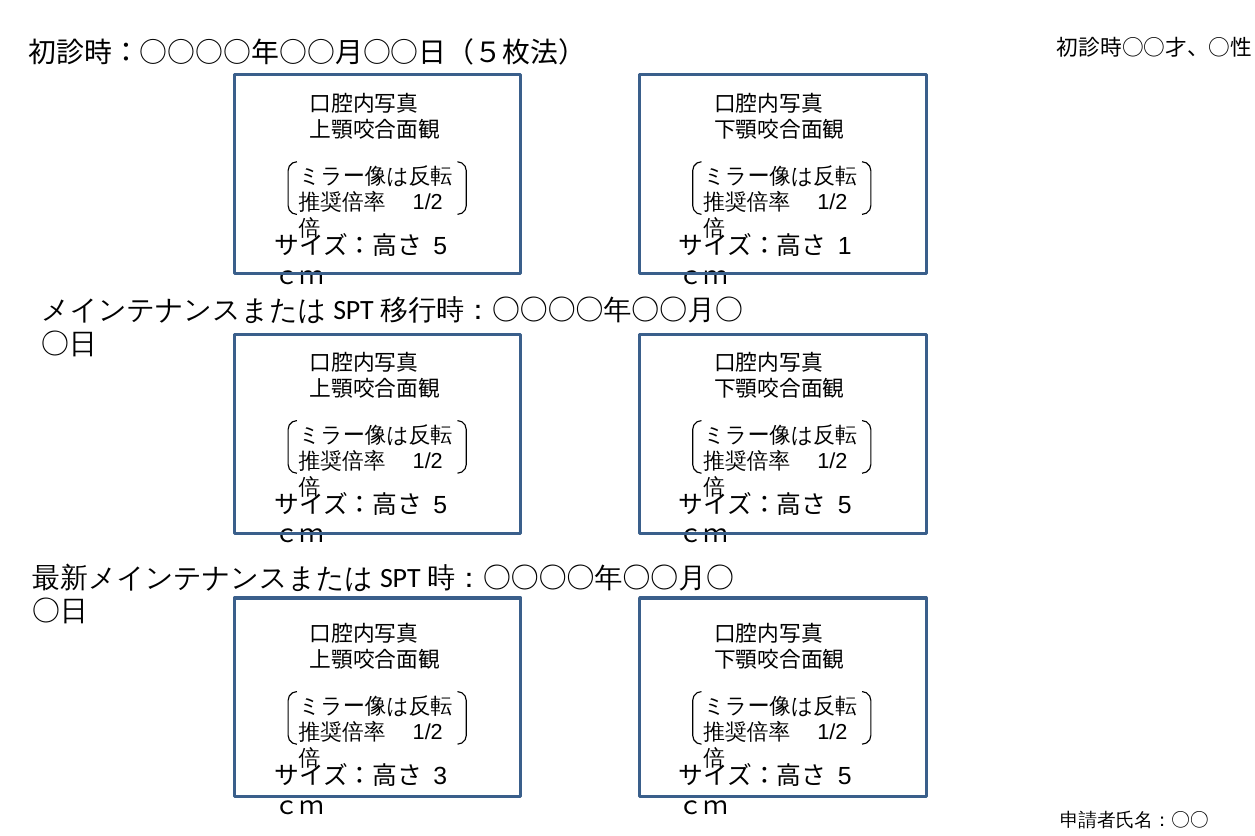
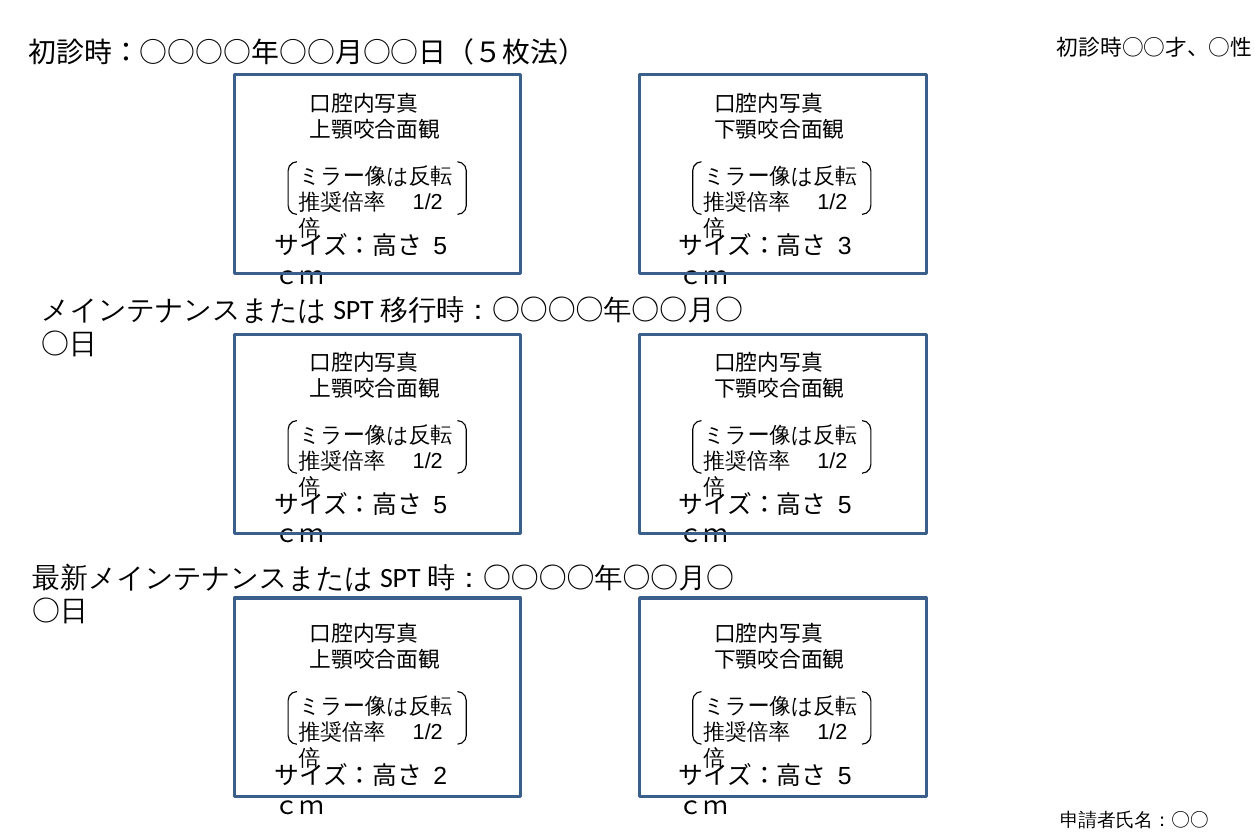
1: 1 -> 3
3: 3 -> 2
